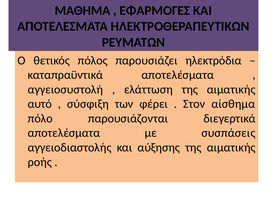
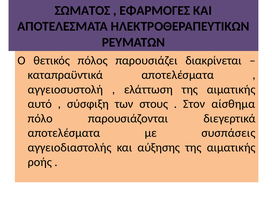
ΜΑΘΗΜΑ: ΜΑΘΗΜΑ -> ΣΩΜΑΤΟΣ
ηλεκτρόδια: ηλεκτρόδια -> διακρίνεται
φέρει: φέρει -> στους
